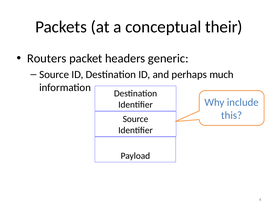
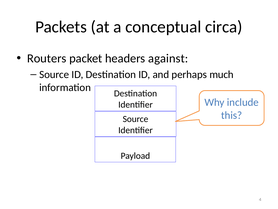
their: their -> circa
generic: generic -> against
